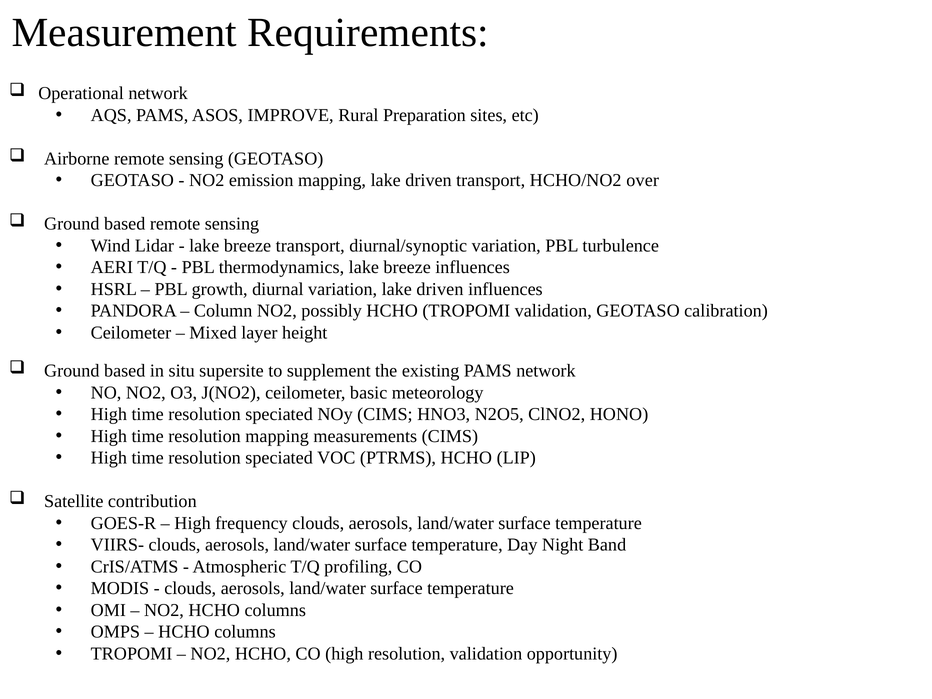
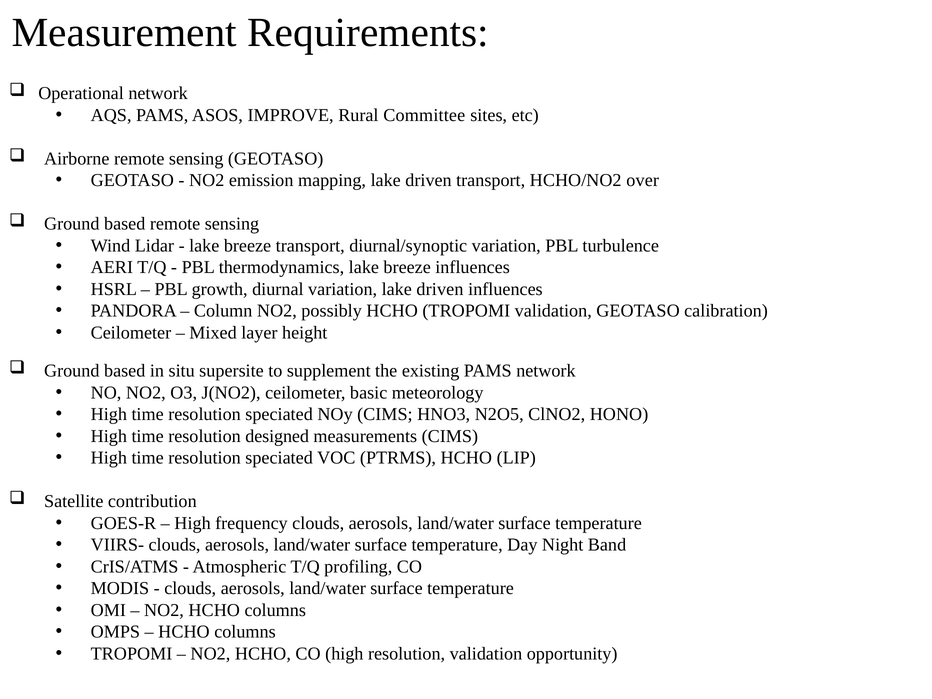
Preparation: Preparation -> Committee
resolution mapping: mapping -> designed
